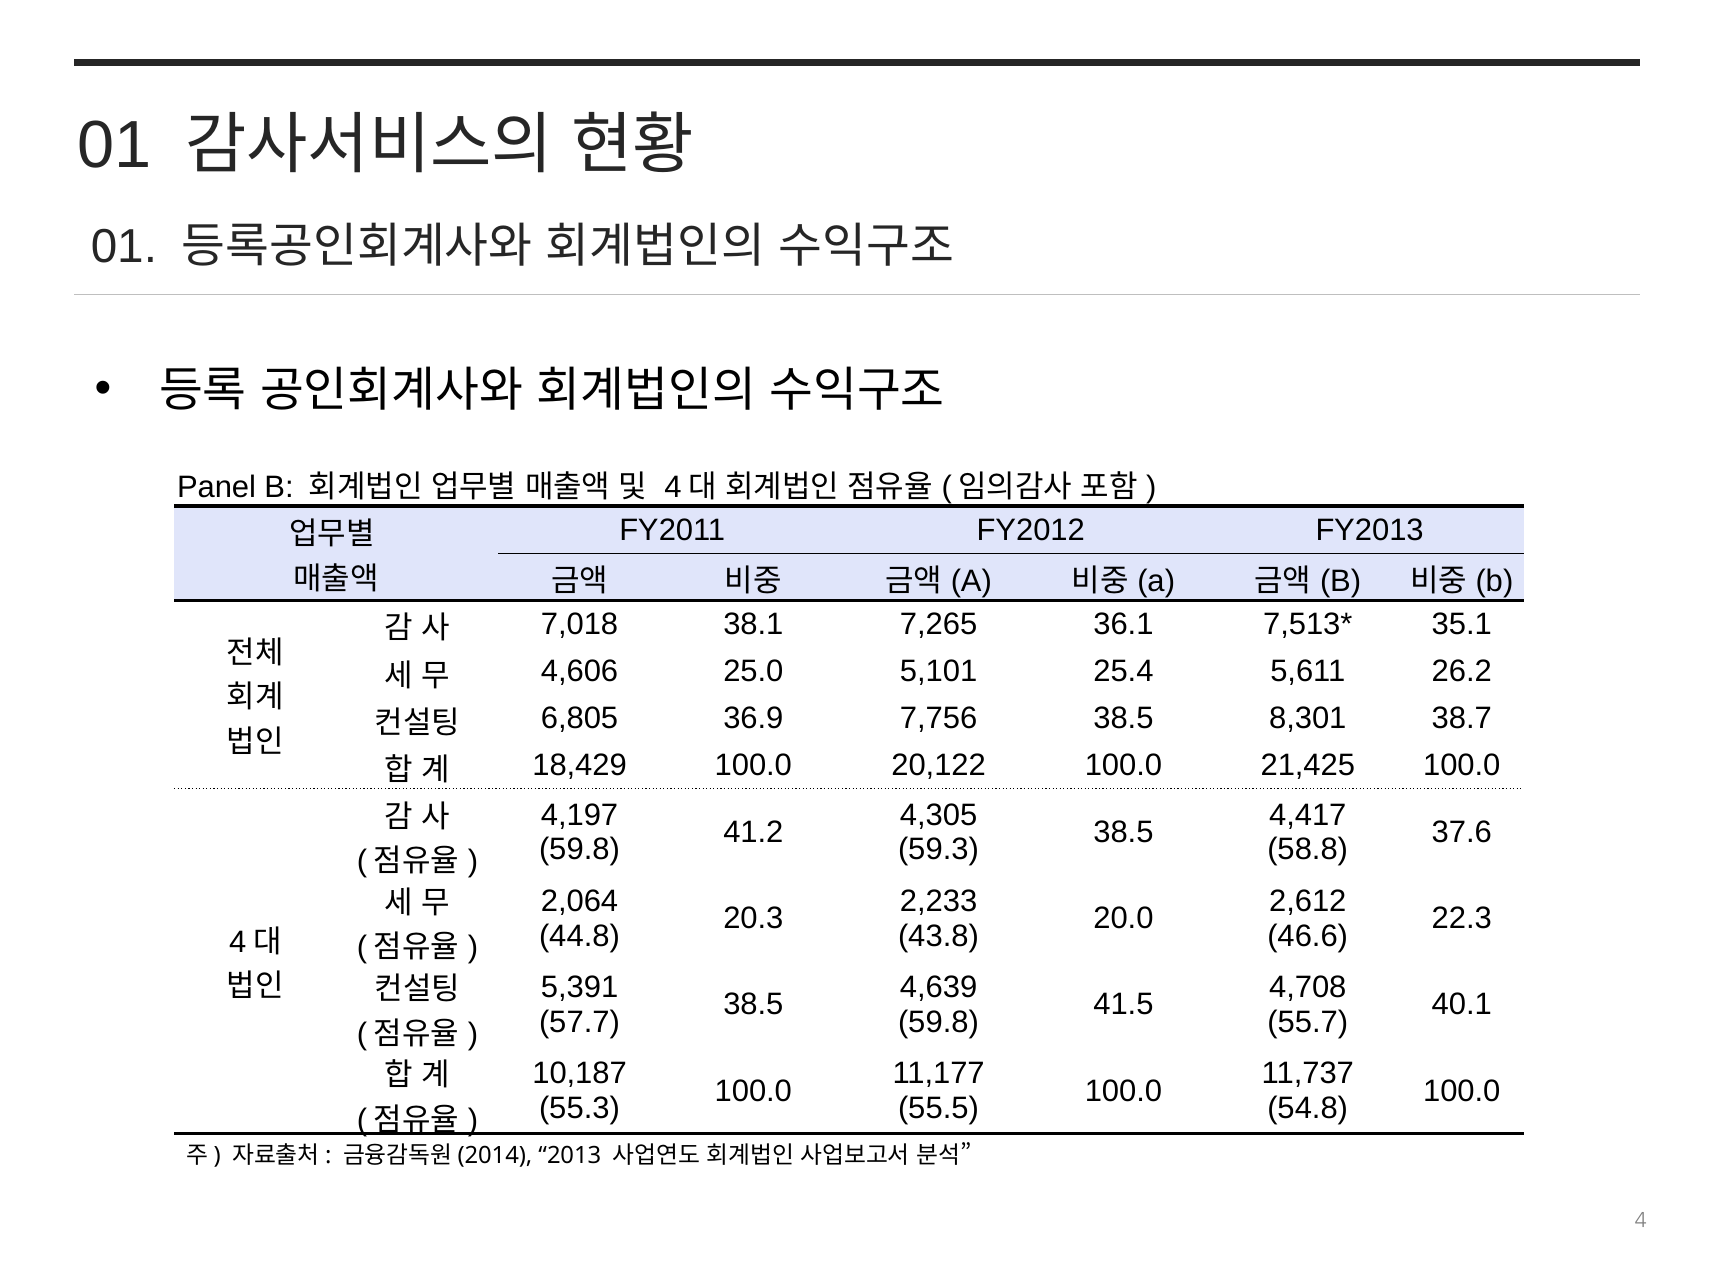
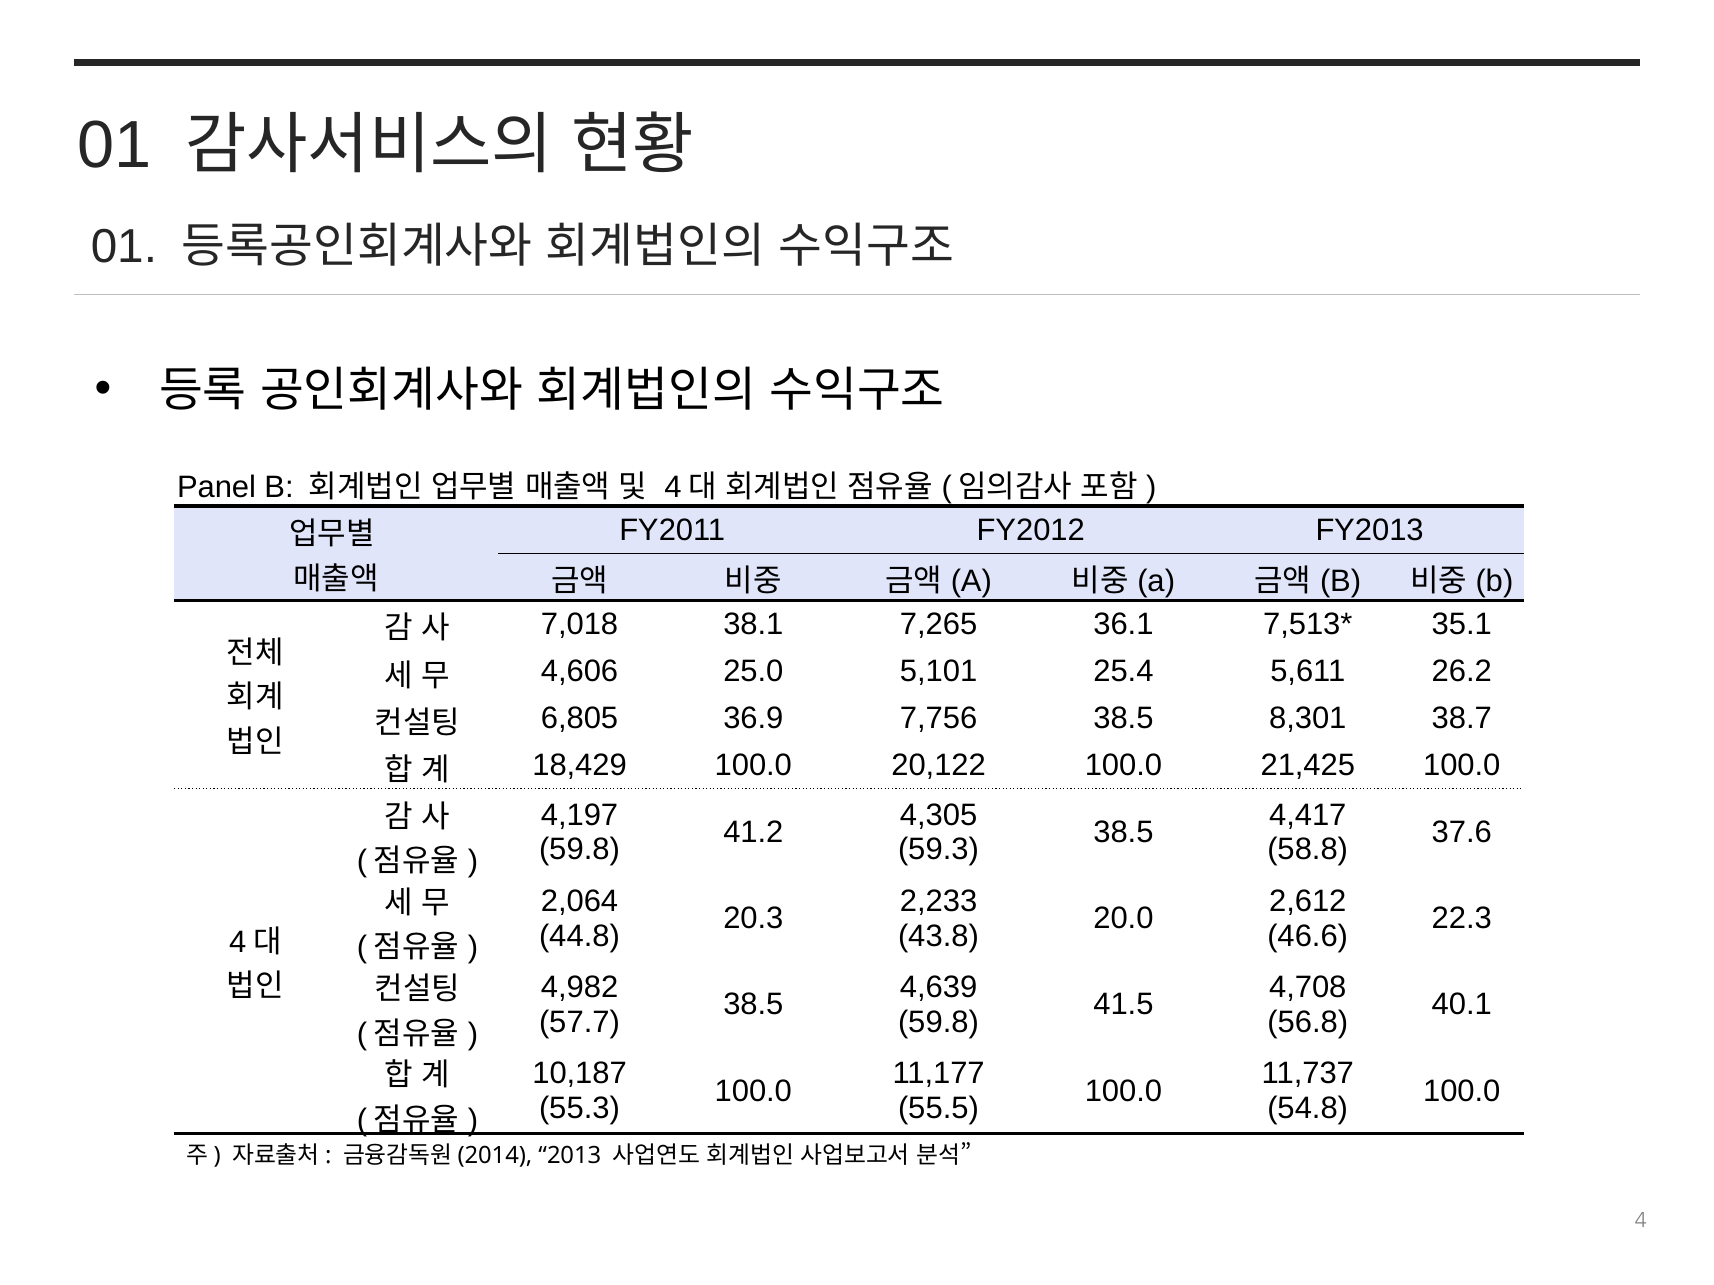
5,391: 5,391 -> 4,982
55.7: 55.7 -> 56.8
